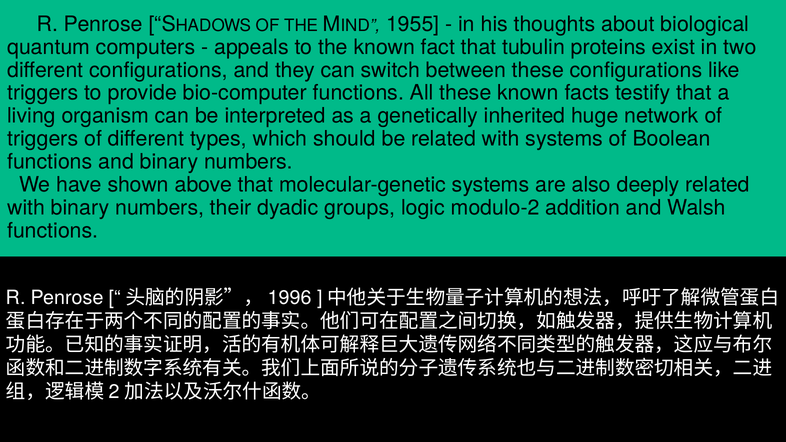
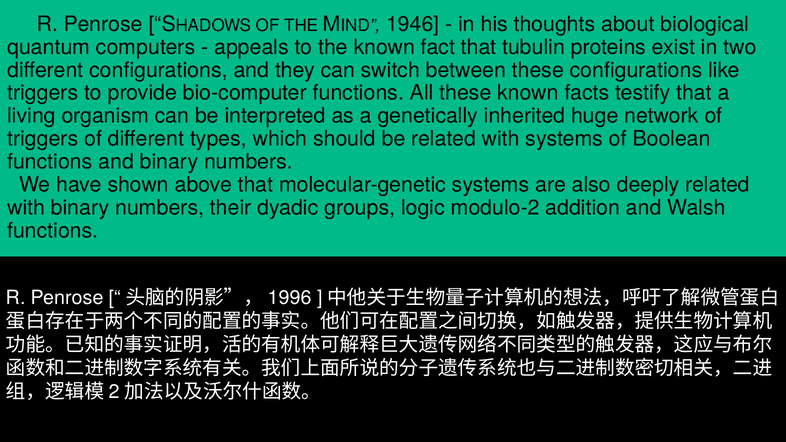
1955: 1955 -> 1946
